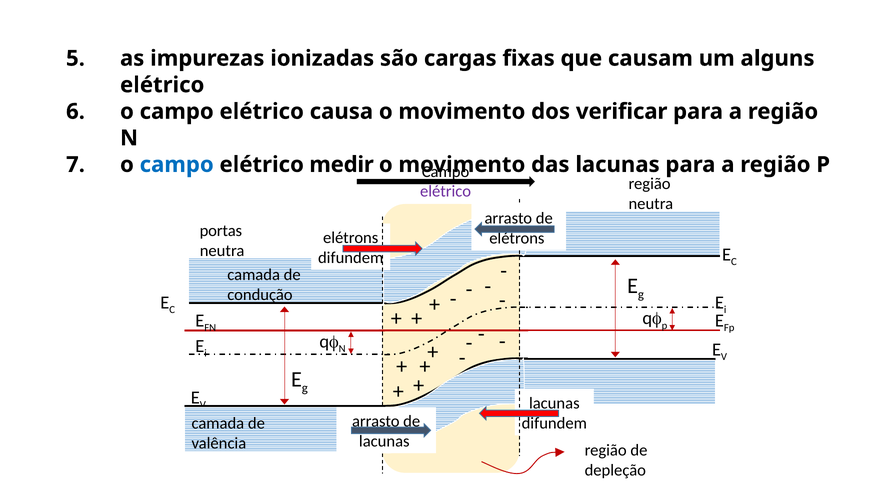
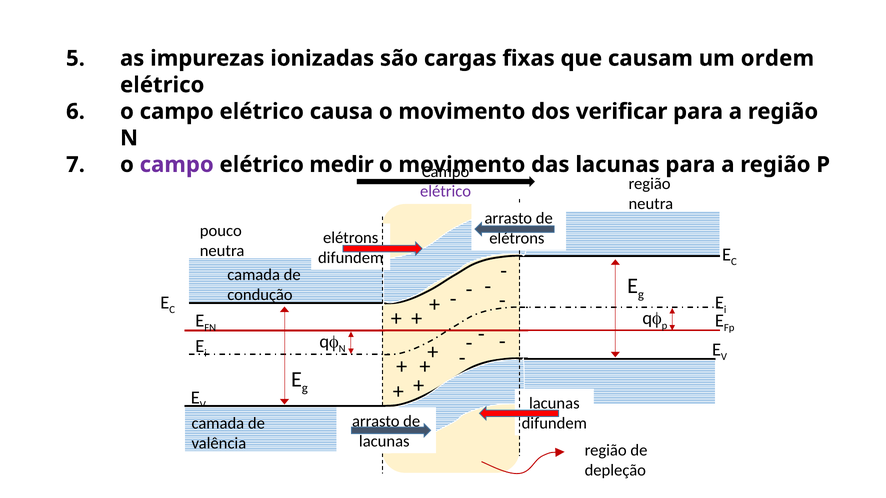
alguns: alguns -> ordem
campo at (177, 165) colour: blue -> purple
portas: portas -> pouco
